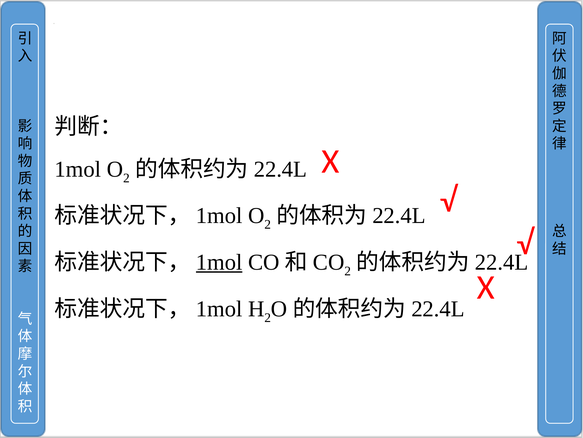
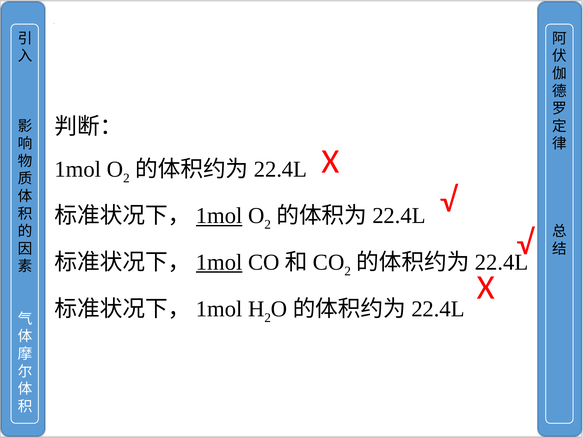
1mol at (219, 215) underline: none -> present
